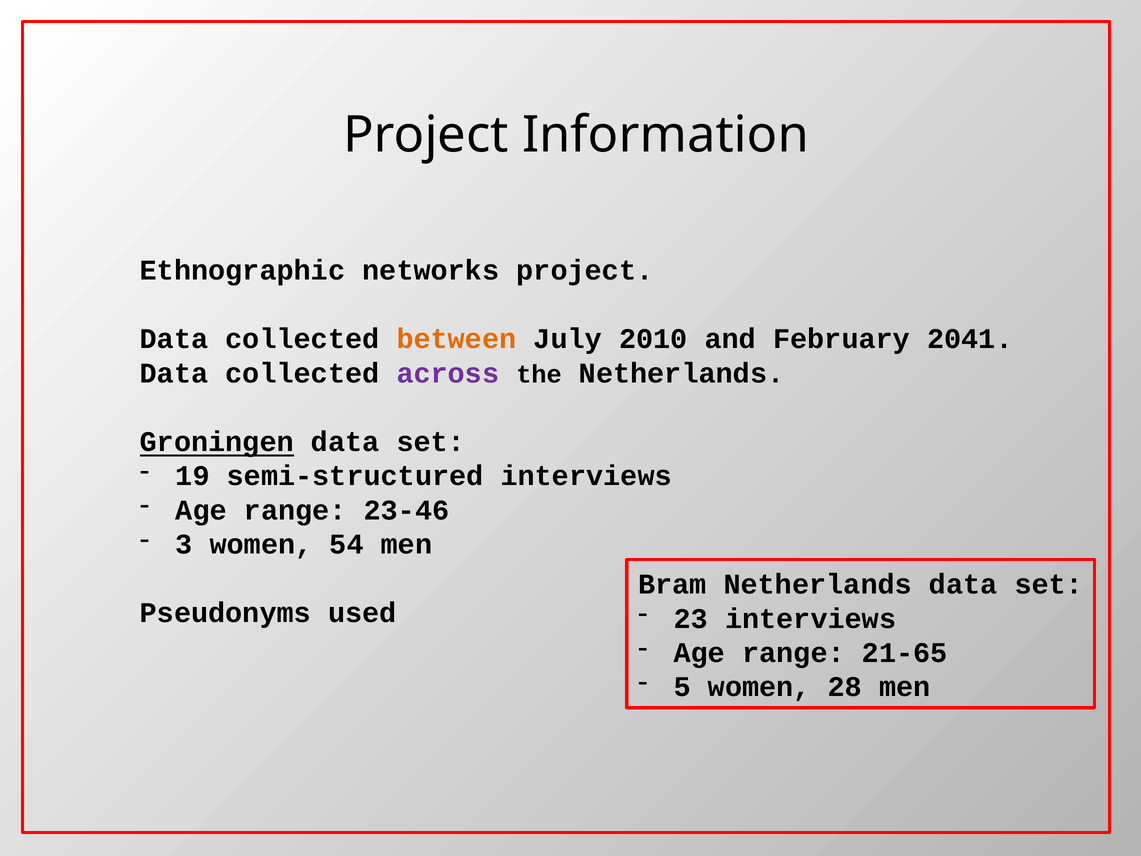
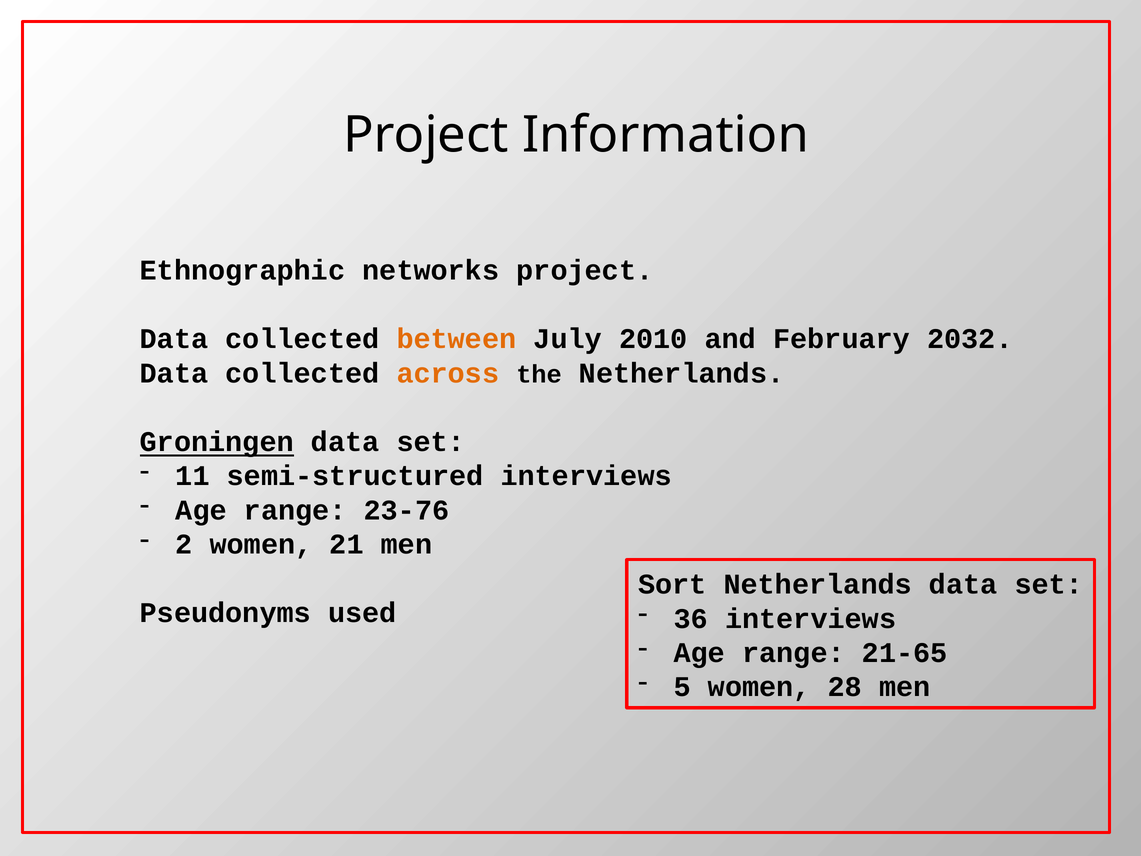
2041: 2041 -> 2032
across colour: purple -> orange
19: 19 -> 11
23-46: 23-46 -> 23-76
3: 3 -> 2
54: 54 -> 21
Bram: Bram -> Sort
23: 23 -> 36
